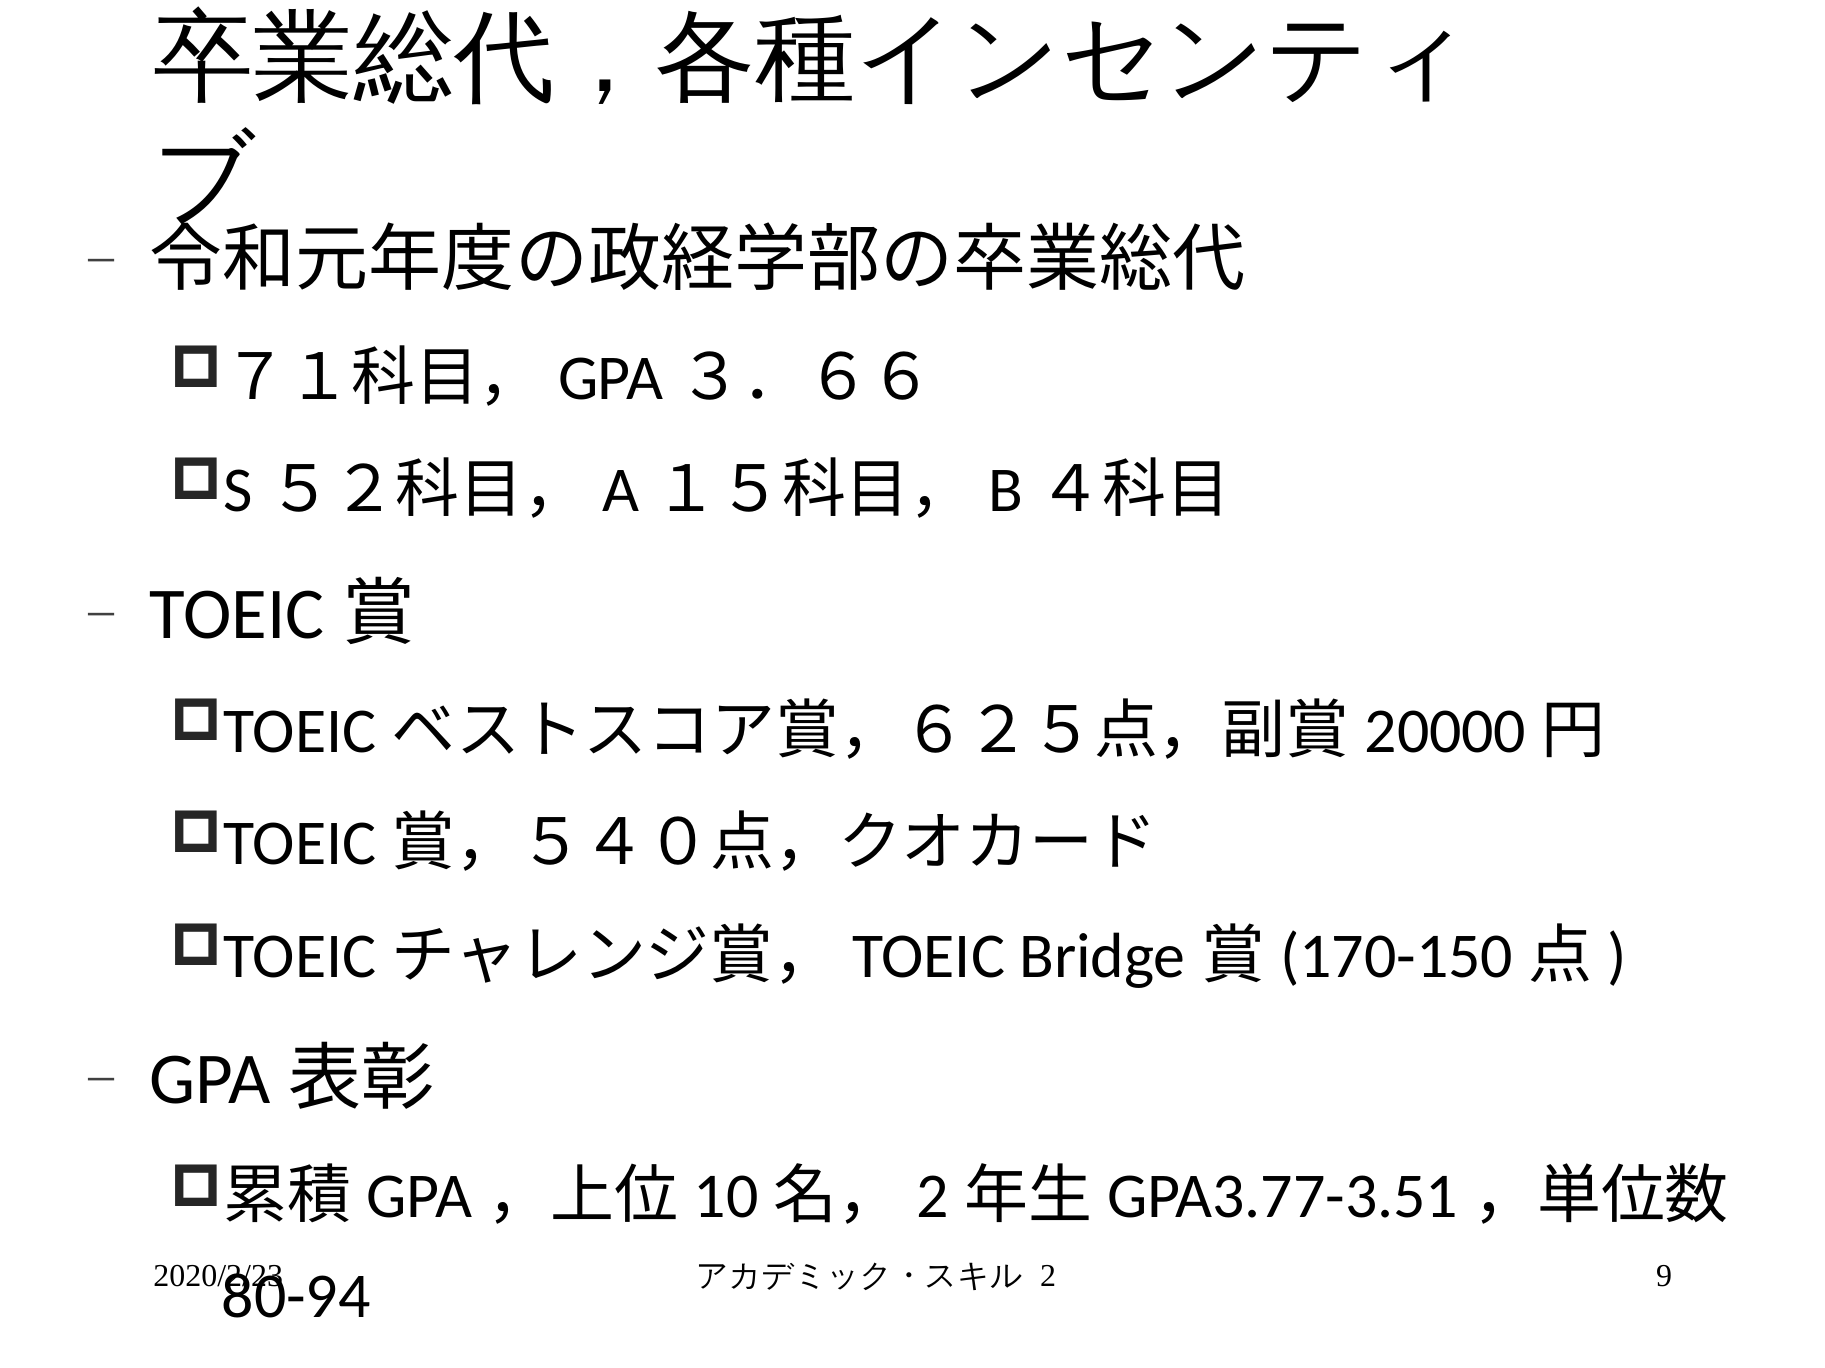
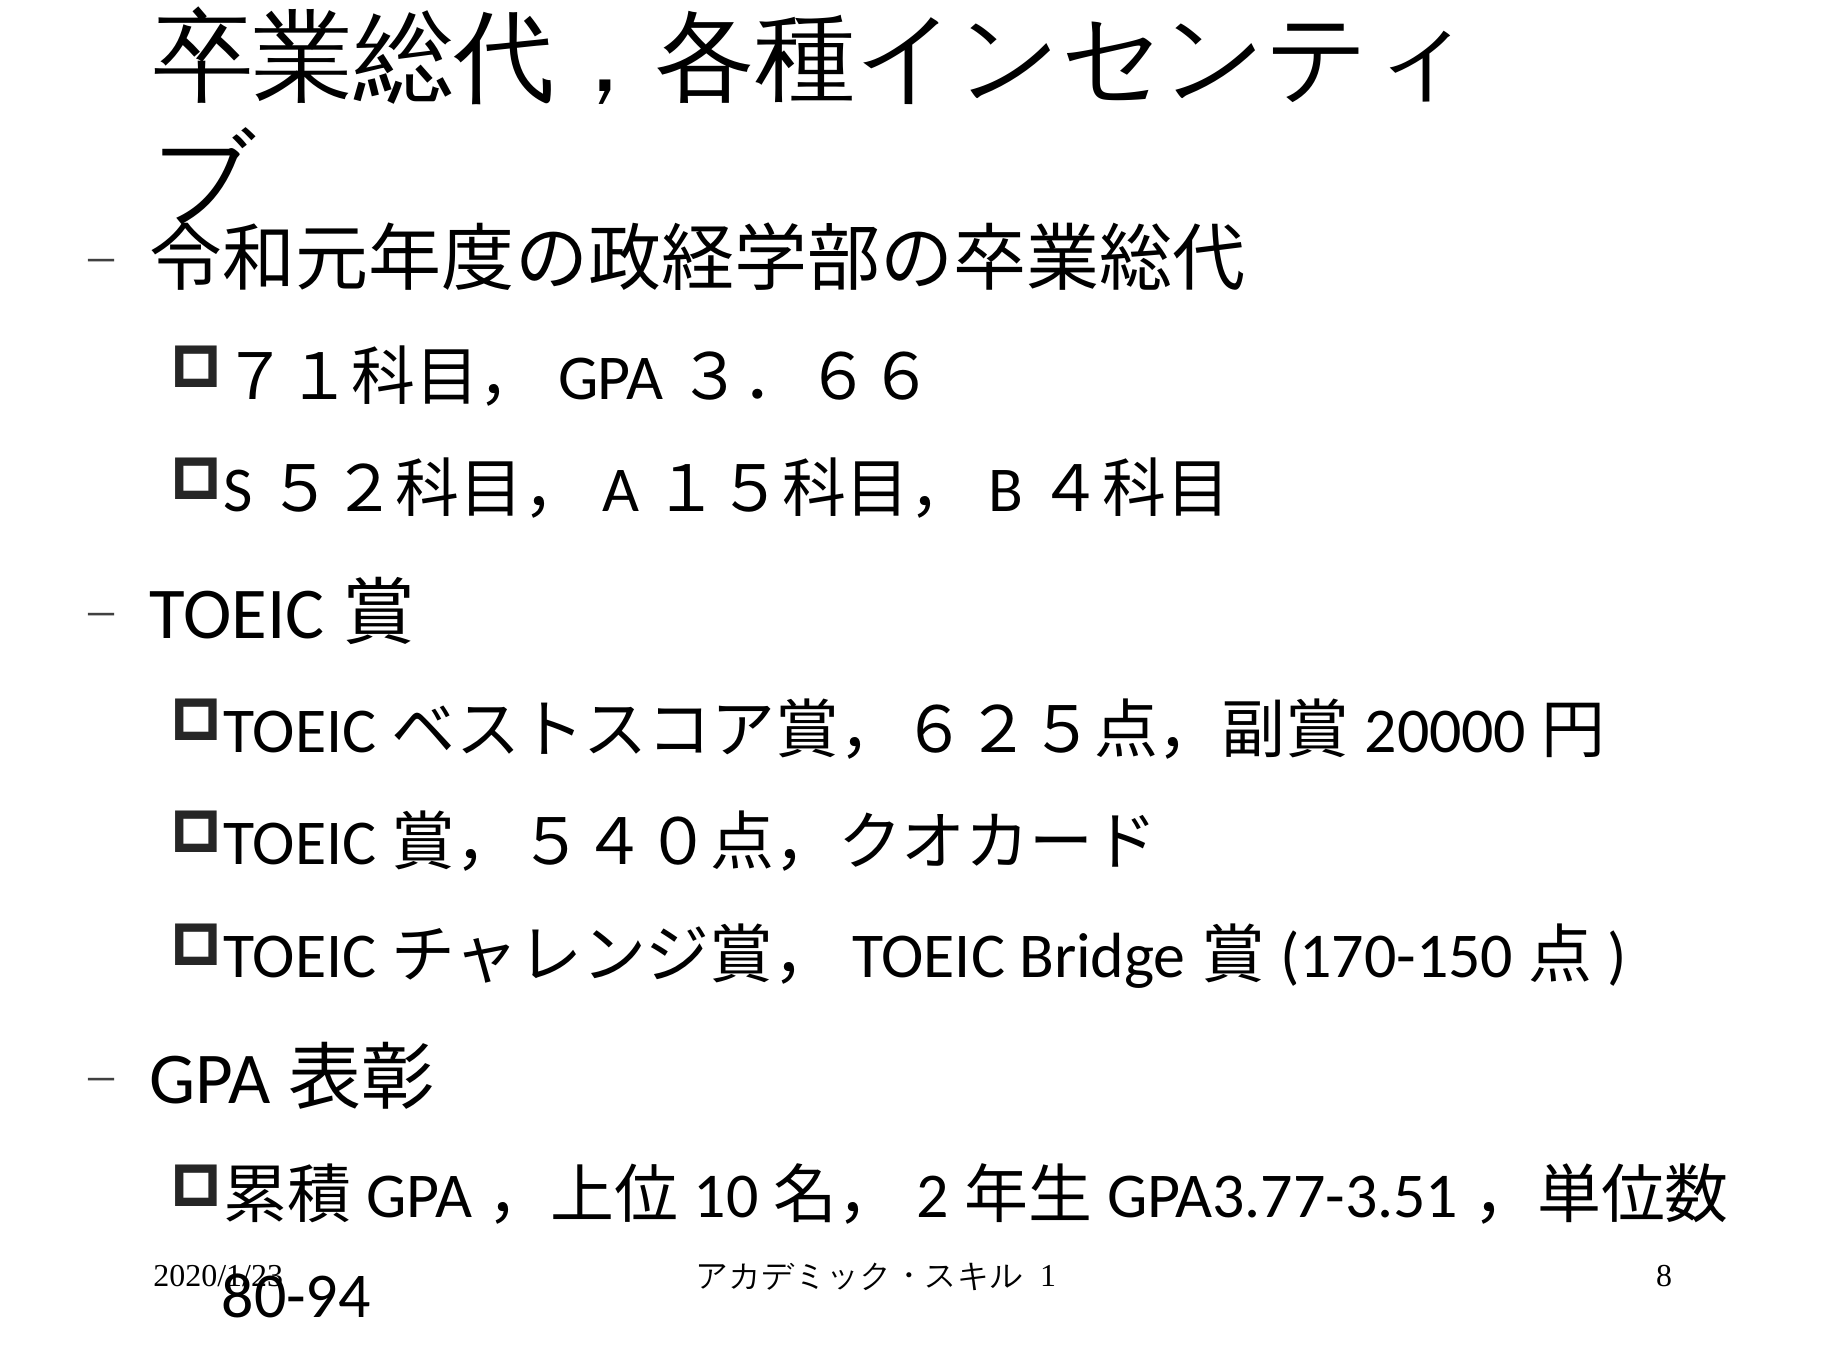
2020/2/23: 2020/2/23 -> 2020/1/23
2: 2 -> 1
9: 9 -> 8
